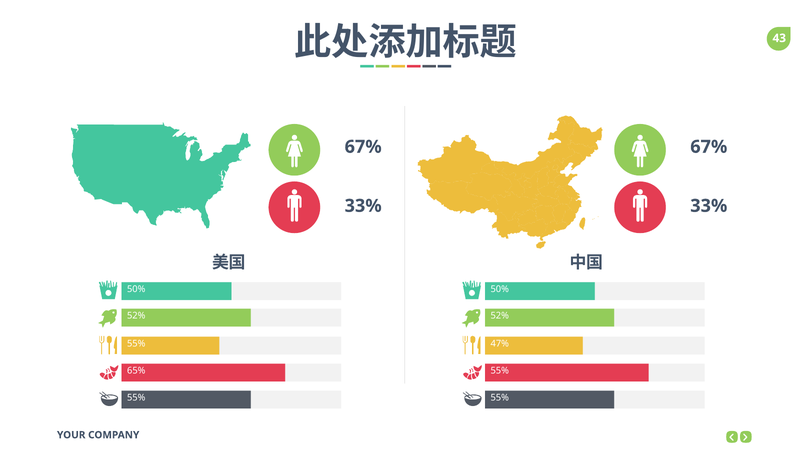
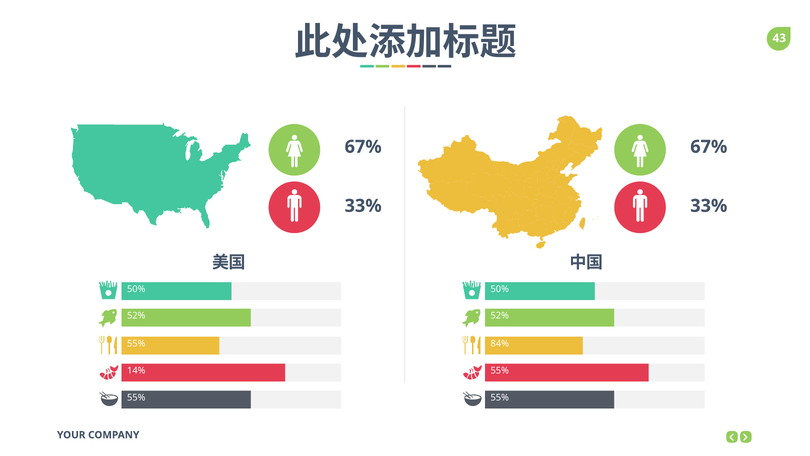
47%: 47% -> 84%
65%: 65% -> 14%
